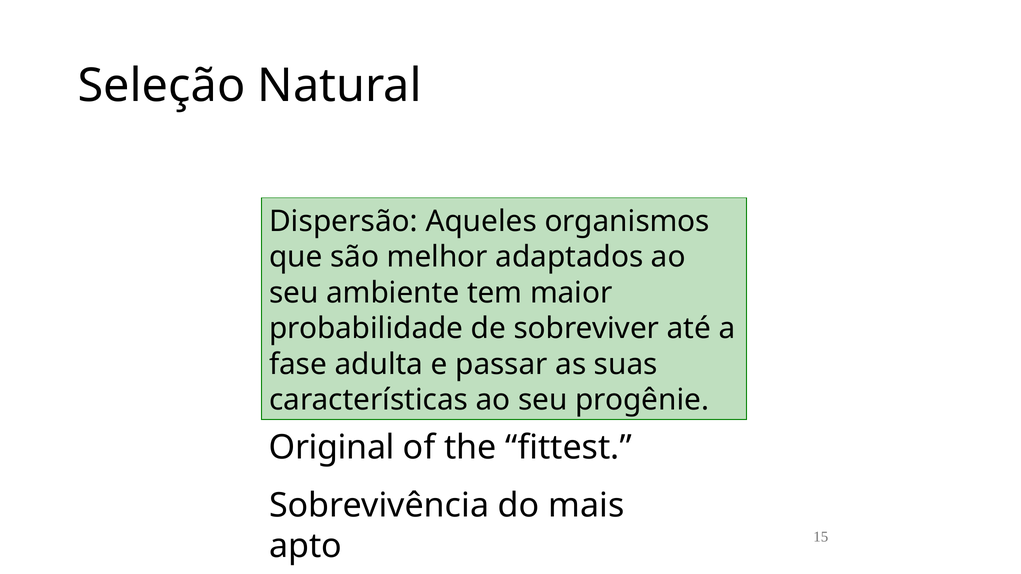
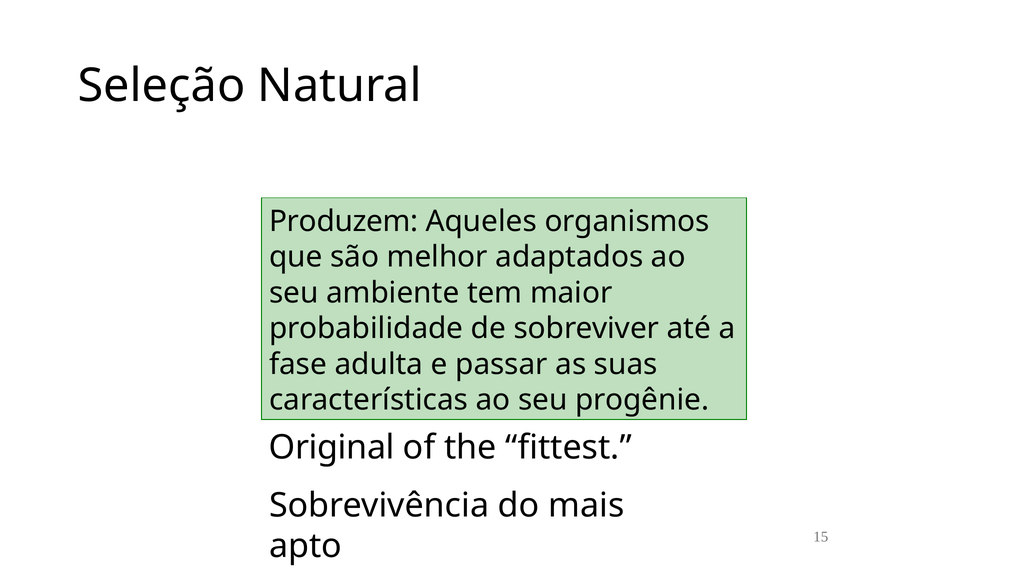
Dispersão: Dispersão -> Produzem
